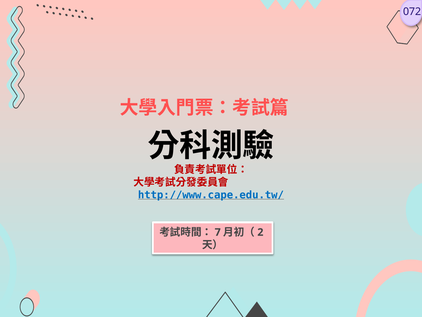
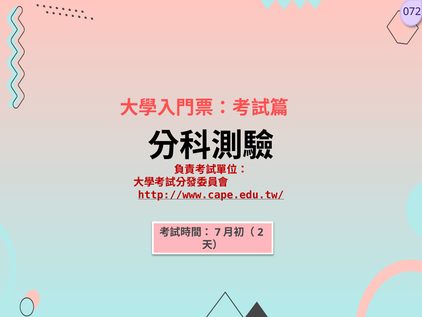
http://www.cape.edu.tw/ colour: blue -> red
